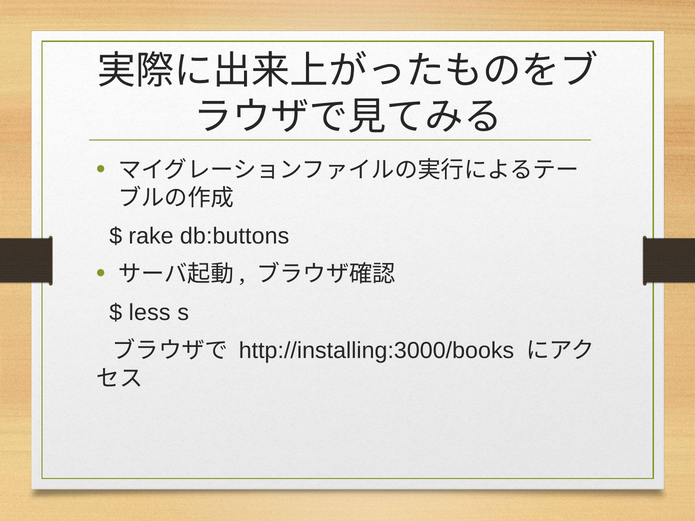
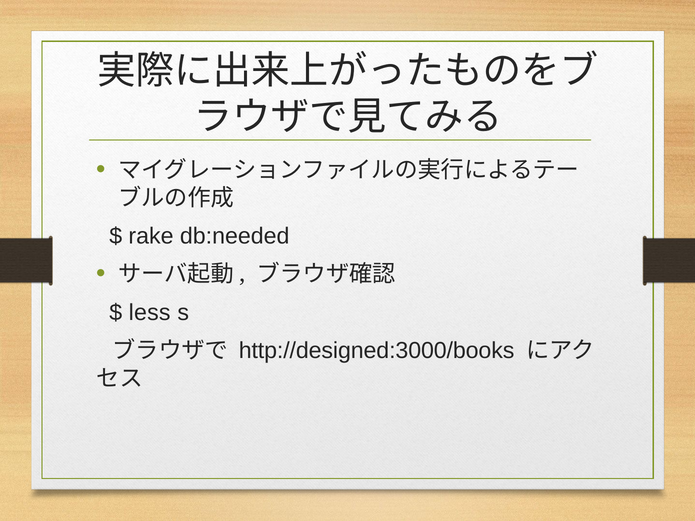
db:buttons: db:buttons -> db:needed
http://installing:3000/books: http://installing:3000/books -> http://designed:3000/books
